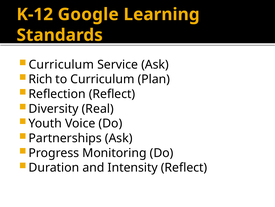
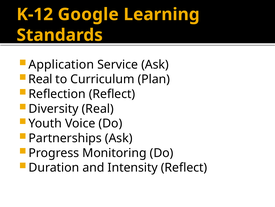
Curriculum at (61, 64): Curriculum -> Application
Rich at (40, 79): Rich -> Real
